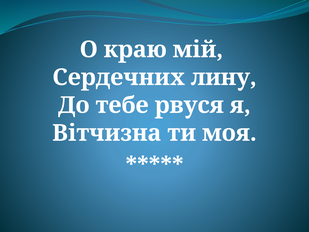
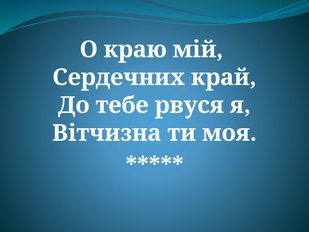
лину: лину -> край
